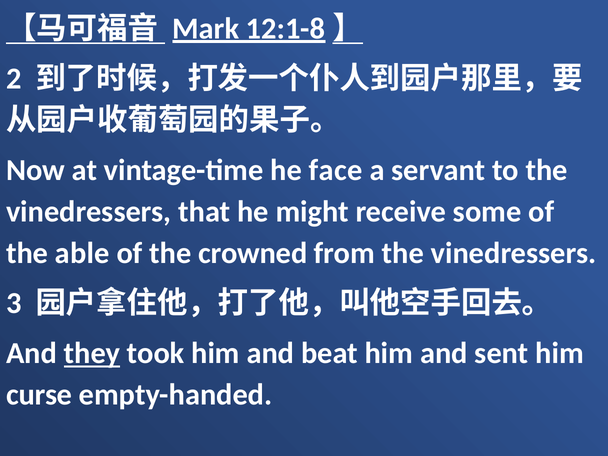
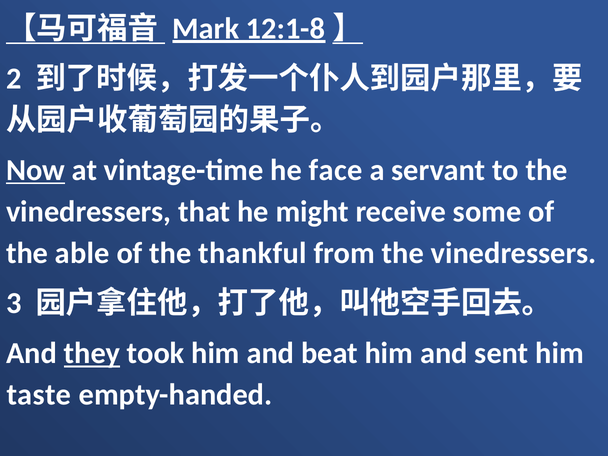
Now underline: none -> present
crowned: crowned -> thankful
curse: curse -> taste
